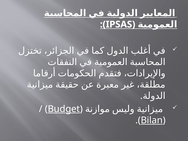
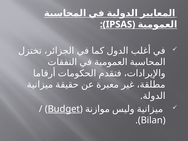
Bilan underline: present -> none
